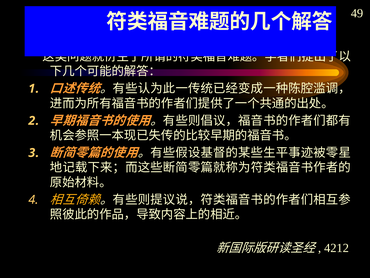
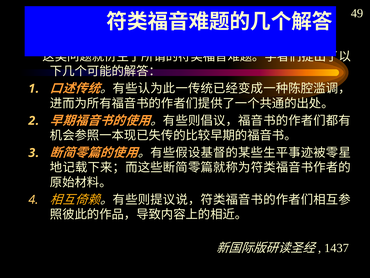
4212: 4212 -> 1437
